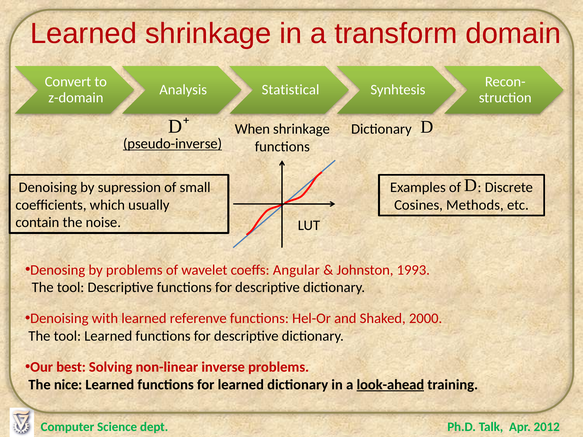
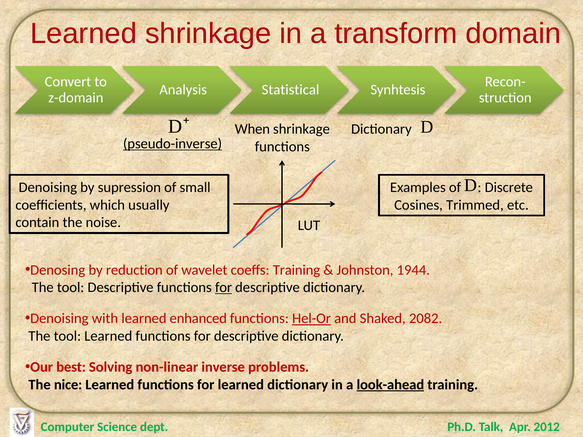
Methods: Methods -> Trimmed
by problems: problems -> reduction
coeffs Angular: Angular -> Training
1993: 1993 -> 1944
for at (224, 288) underline: none -> present
referenve: referenve -> enhanced
Hel-Or underline: none -> present
2000: 2000 -> 2082
